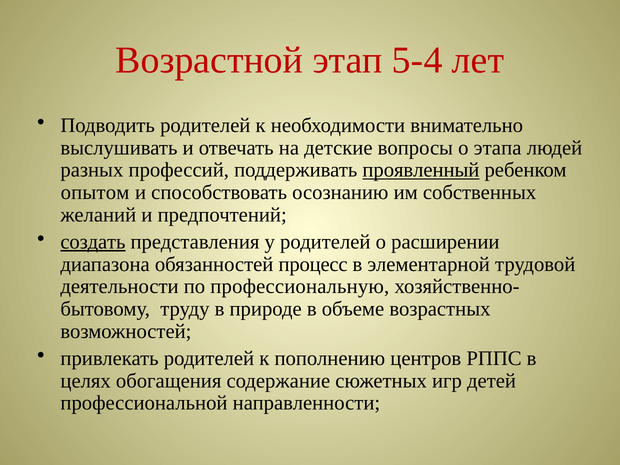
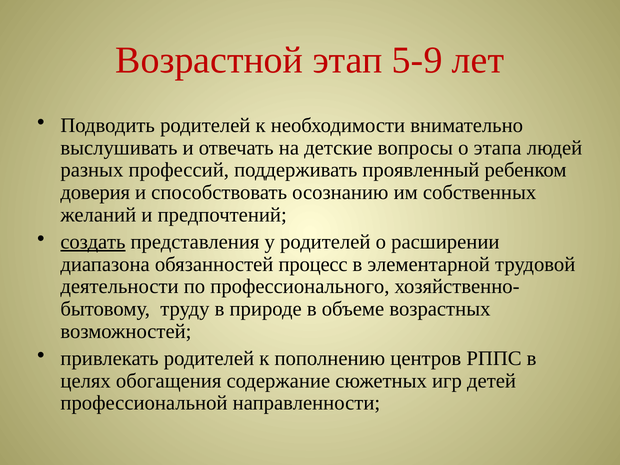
5-4: 5-4 -> 5-9
проявленный underline: present -> none
опытом: опытом -> доверия
профессиональную: профессиональную -> профессионального
